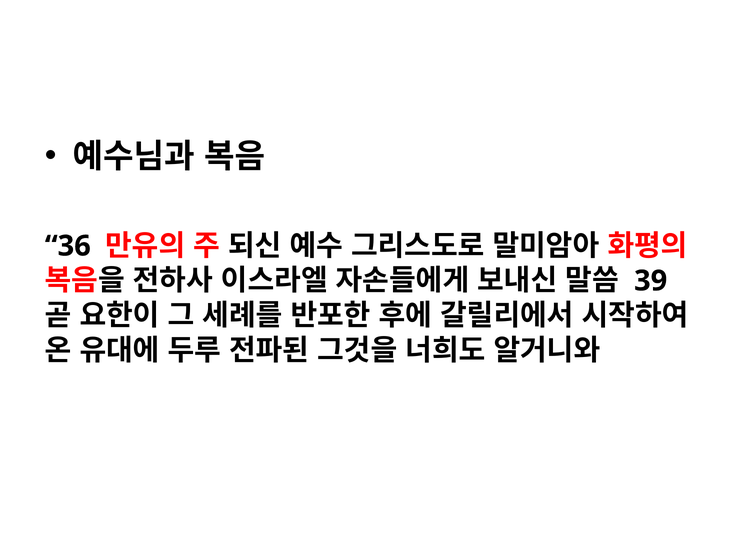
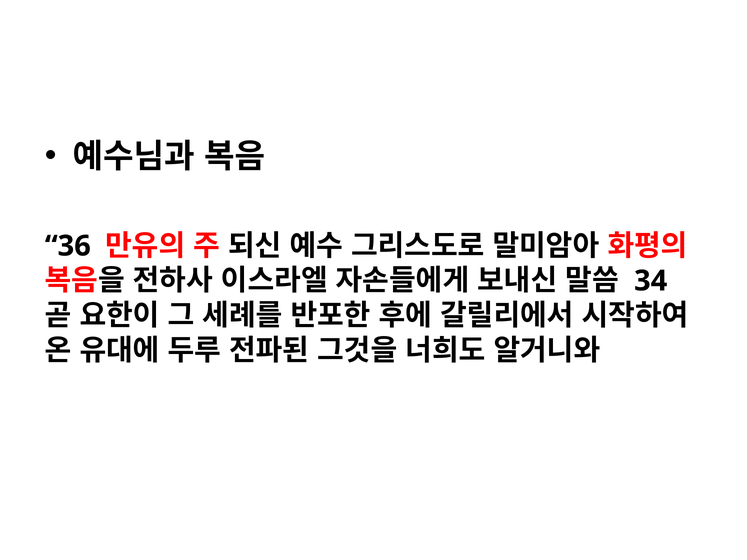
39: 39 -> 34
